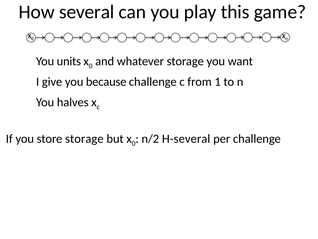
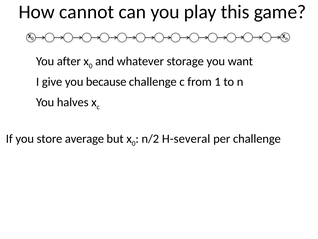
several: several -> cannot
units: units -> after
store storage: storage -> average
